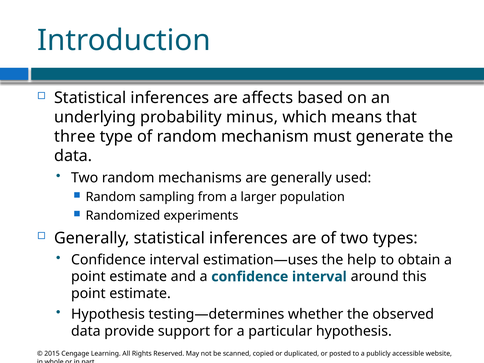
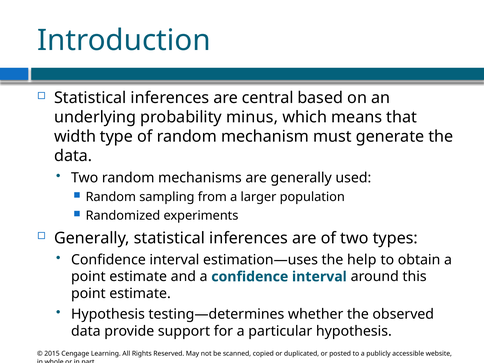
affects: affects -> central
three: three -> width
